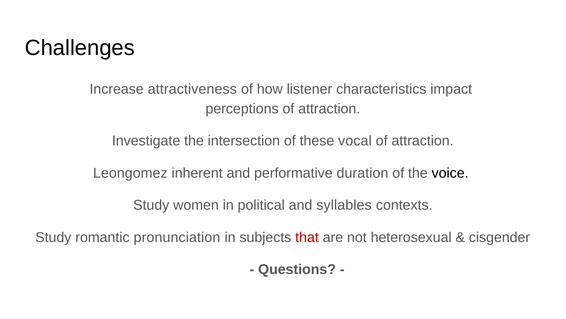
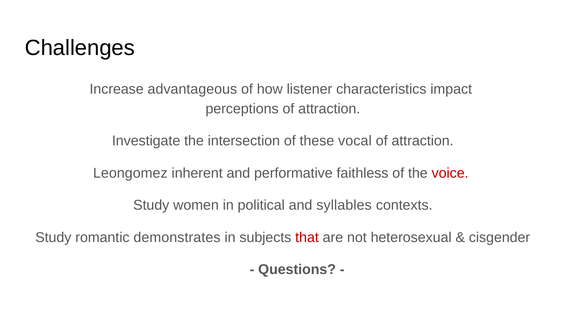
attractiveness: attractiveness -> advantageous
duration: duration -> faithless
voice colour: black -> red
pronunciation: pronunciation -> demonstrates
